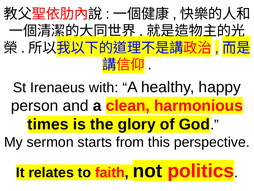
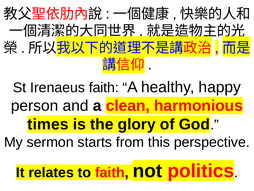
Irenaeus with: with -> faith
